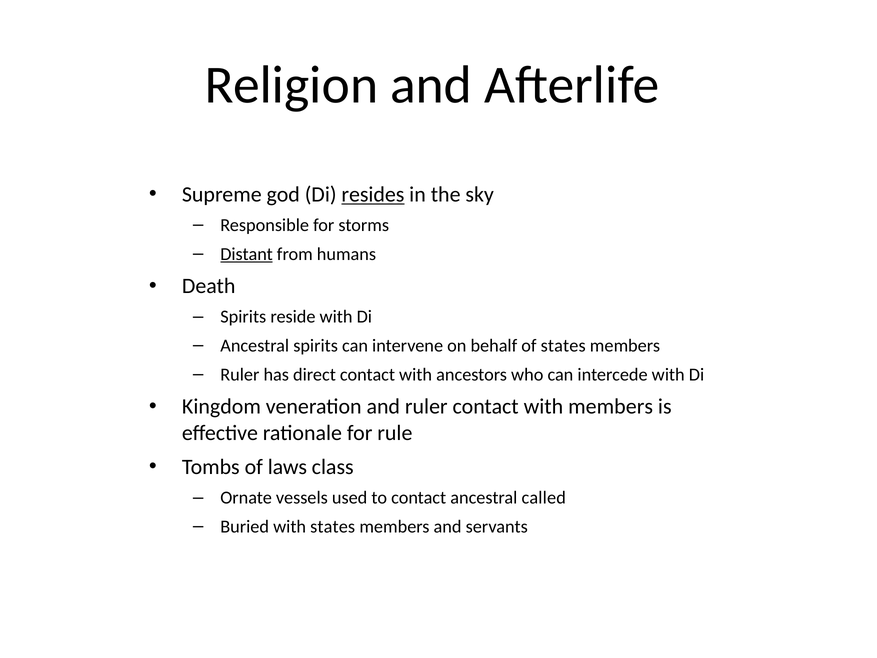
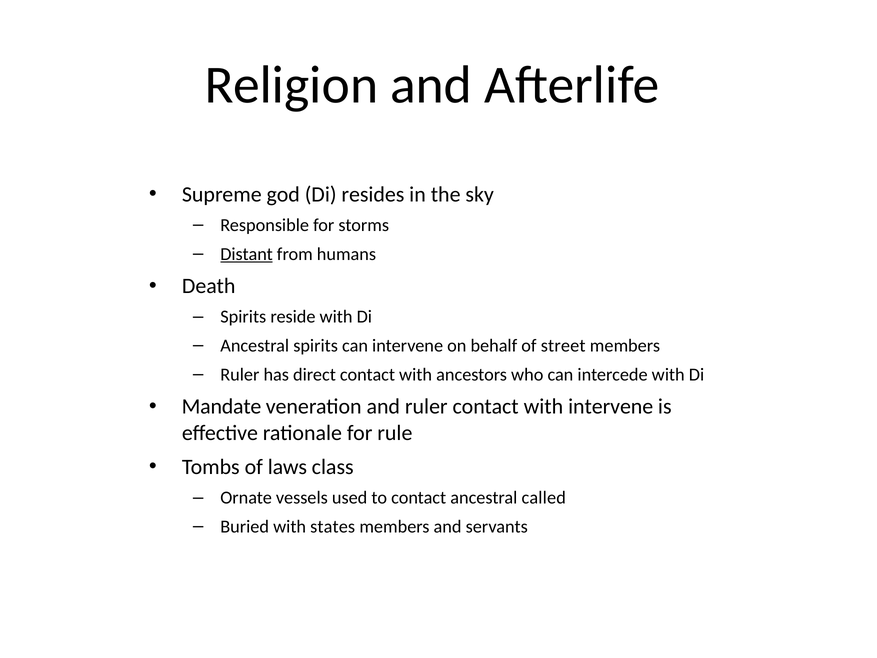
resides underline: present -> none
of states: states -> street
Kingdom: Kingdom -> Mandate
with members: members -> intervene
